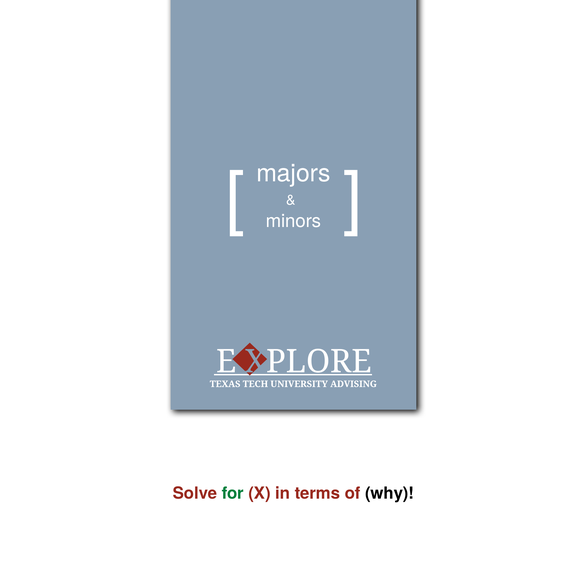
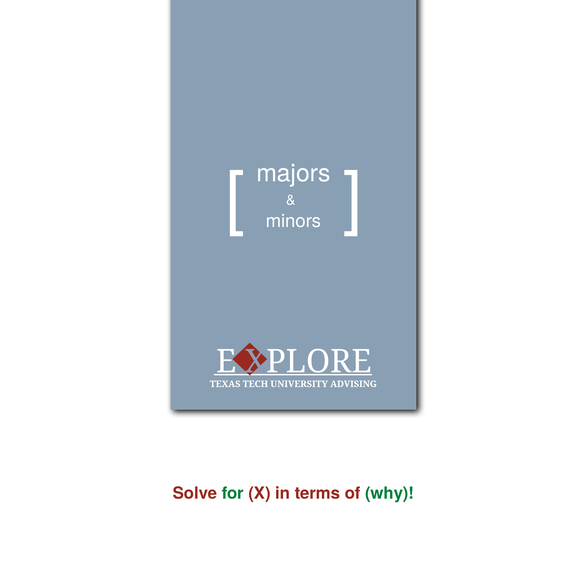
why colour: black -> green
